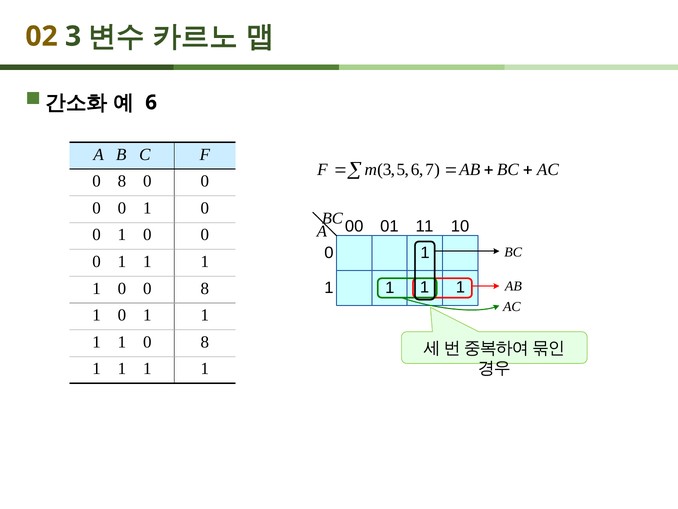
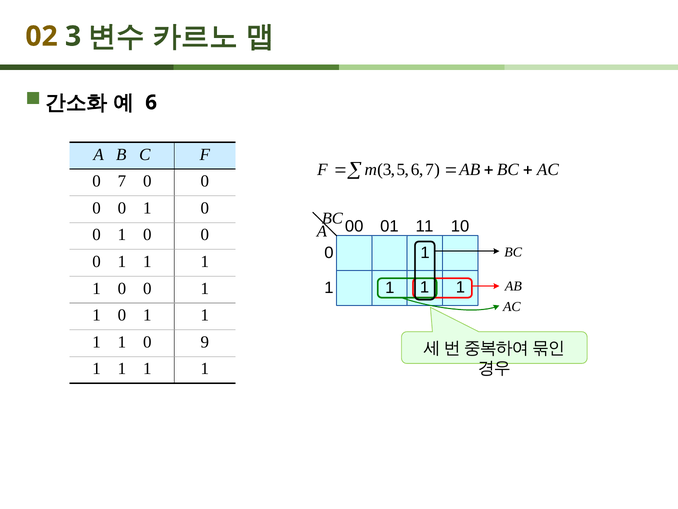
8 at (122, 181): 8 -> 7
8 at (205, 288): 8 -> 1
1 0 8: 8 -> 9
